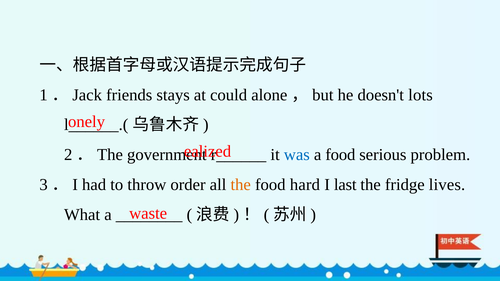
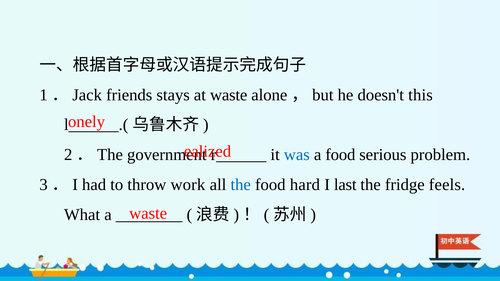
at could: could -> waste
lots: lots -> this
order: order -> work
the at (241, 185) colour: orange -> blue
lives: lives -> feels
